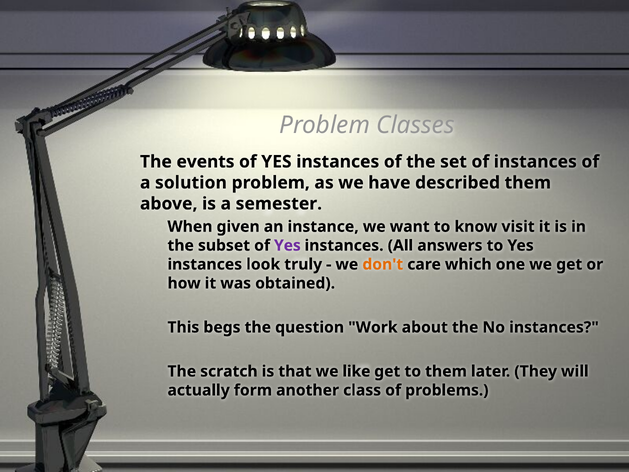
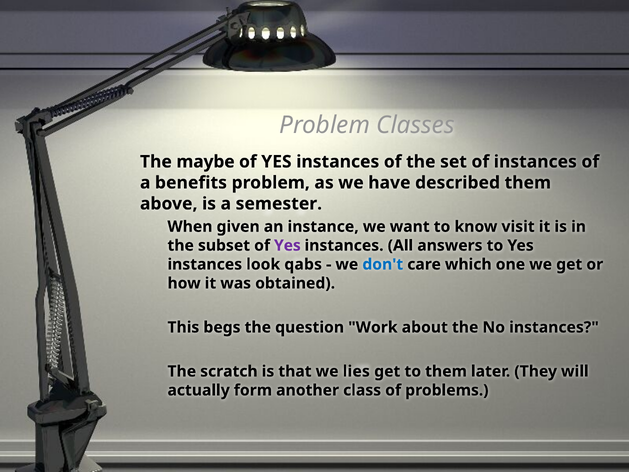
events: events -> maybe
solution: solution -> benefits
truly: truly -> qabs
don't colour: orange -> blue
like: like -> lies
